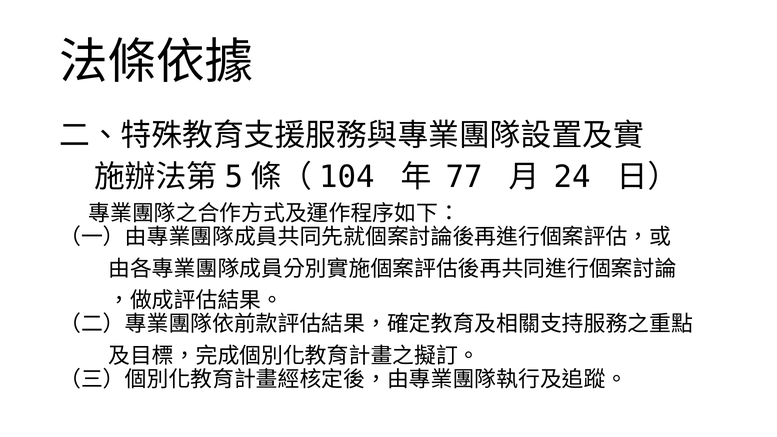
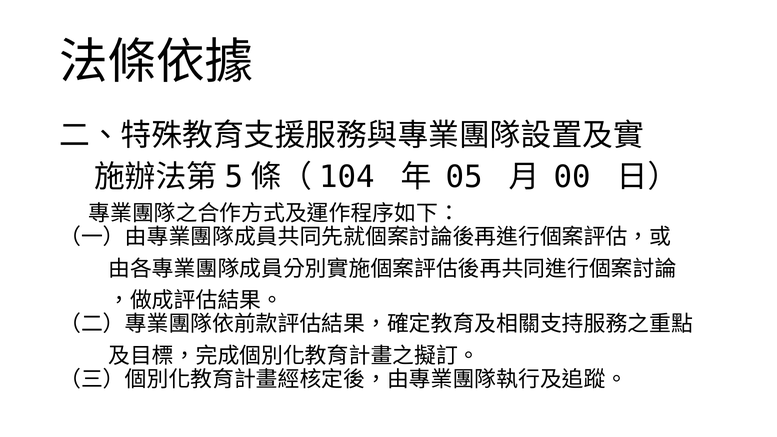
77: 77 -> 05
24: 24 -> 00
